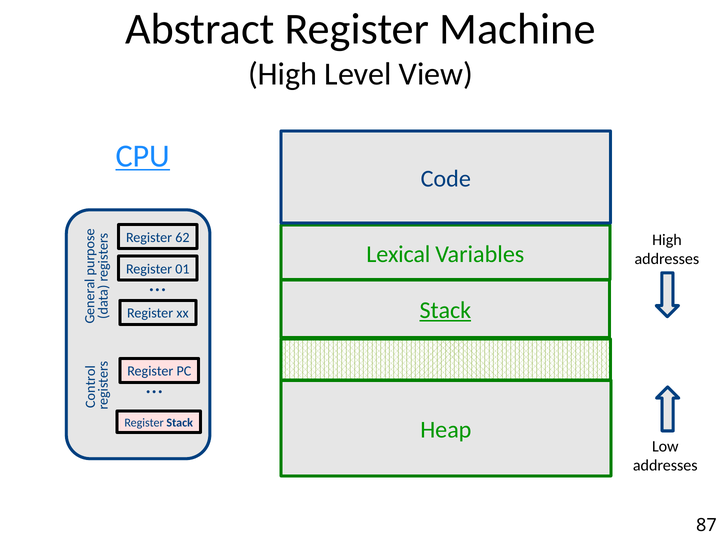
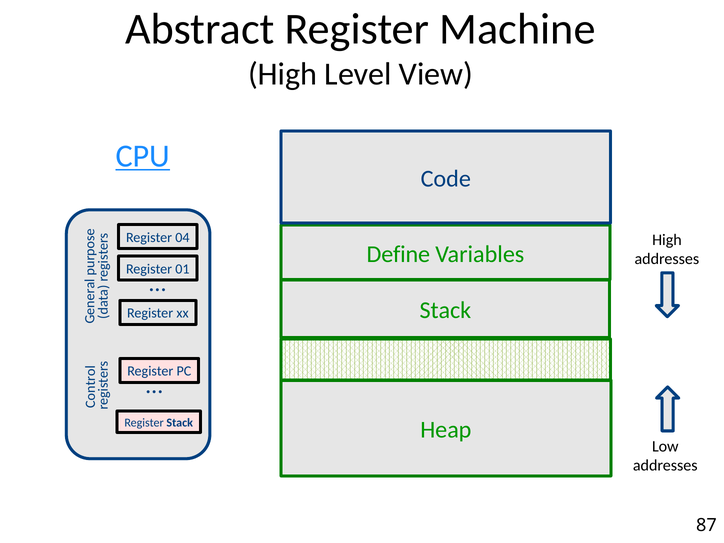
62: 62 -> 04
Lexical: Lexical -> Define
Stack at (445, 310) underline: present -> none
